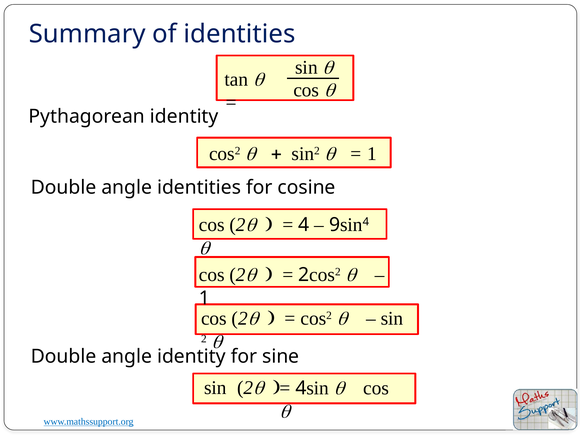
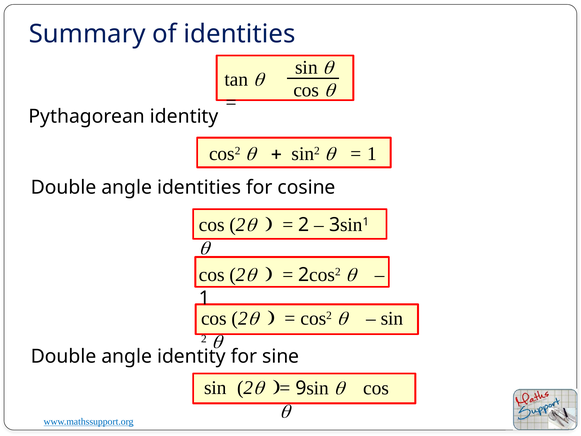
4 at (304, 225): 4 -> 2
9: 9 -> 3
sin 4: 4 -> 1
4 at (301, 388): 4 -> 9
